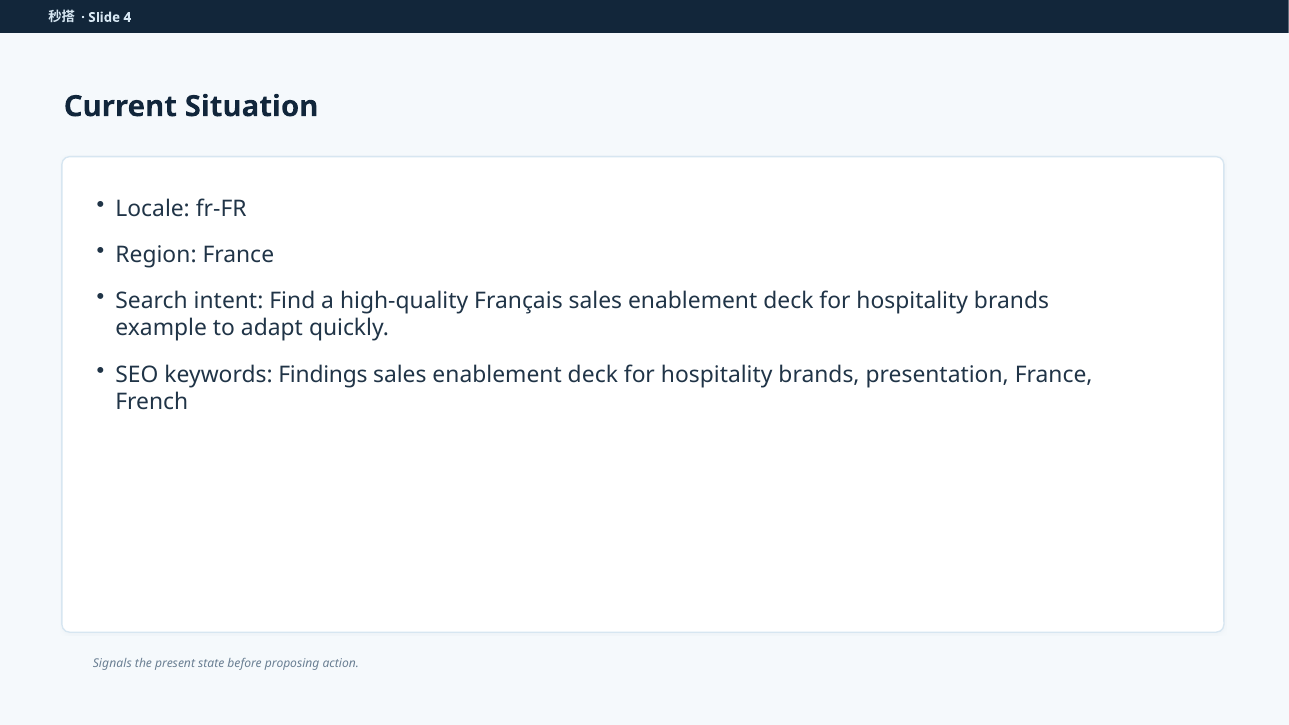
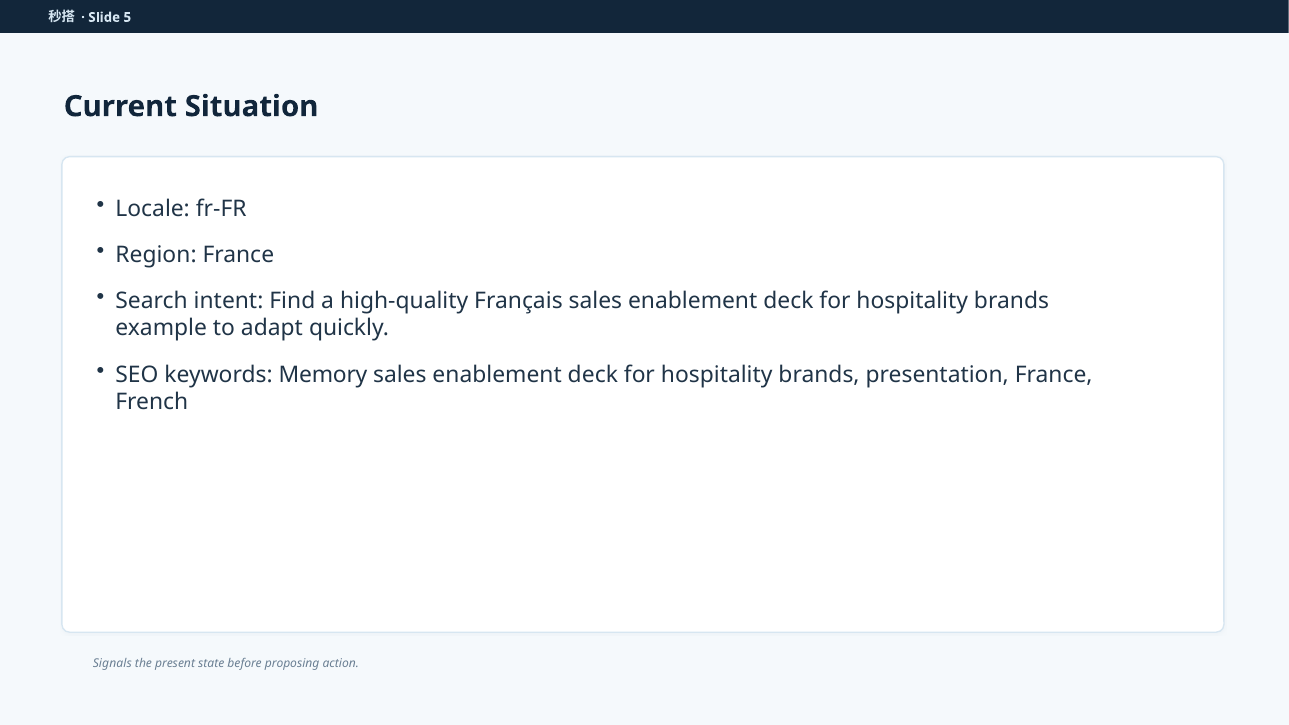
4: 4 -> 5
Findings: Findings -> Memory
